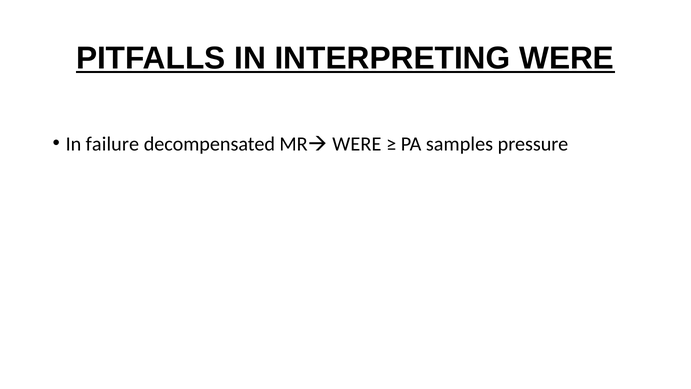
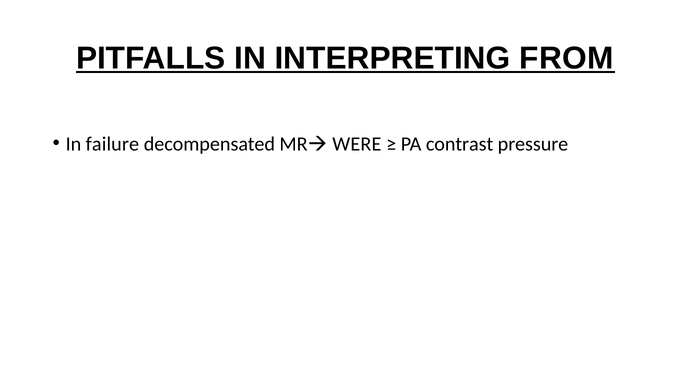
INTERPRETING WERE: WERE -> FROM
samples: samples -> contrast
